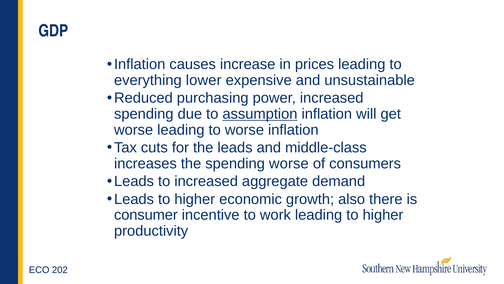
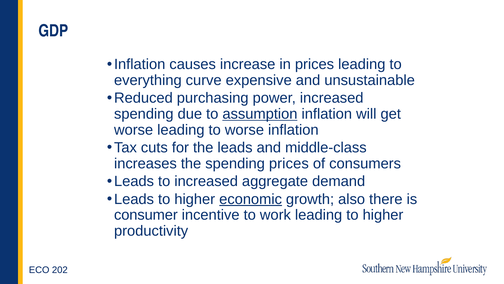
lower: lower -> curve
spending worse: worse -> prices
economic underline: none -> present
